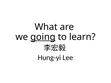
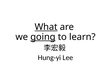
What underline: none -> present
